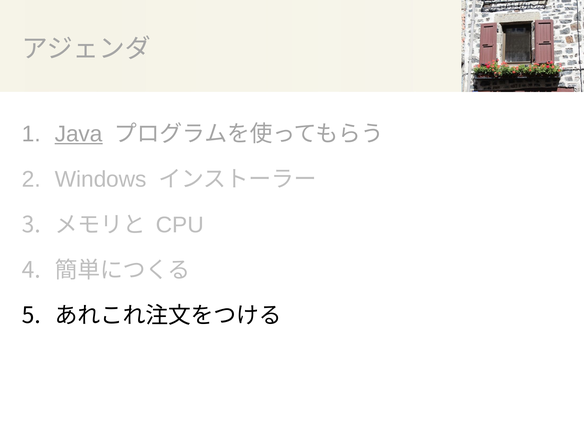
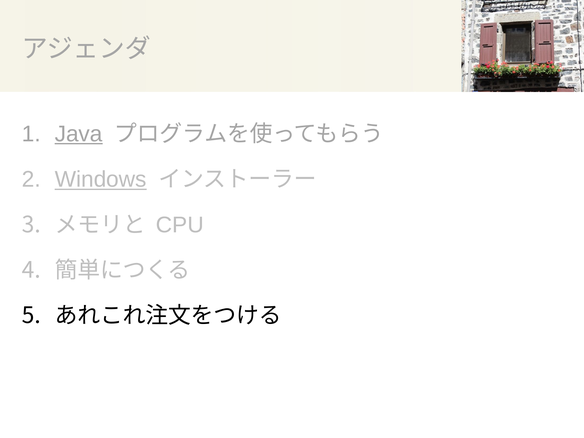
Windows underline: none -> present
